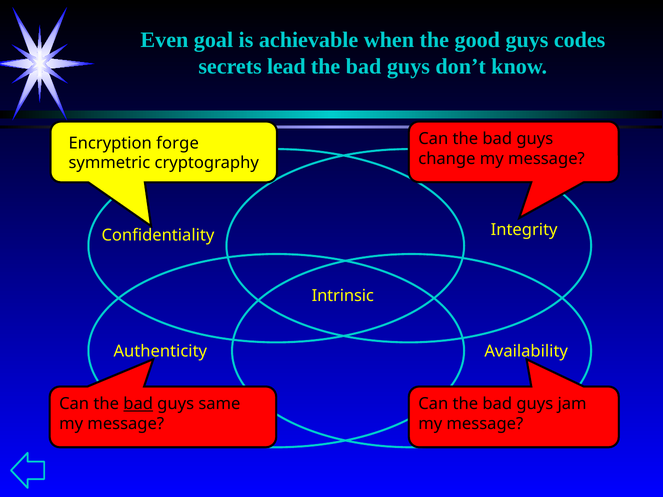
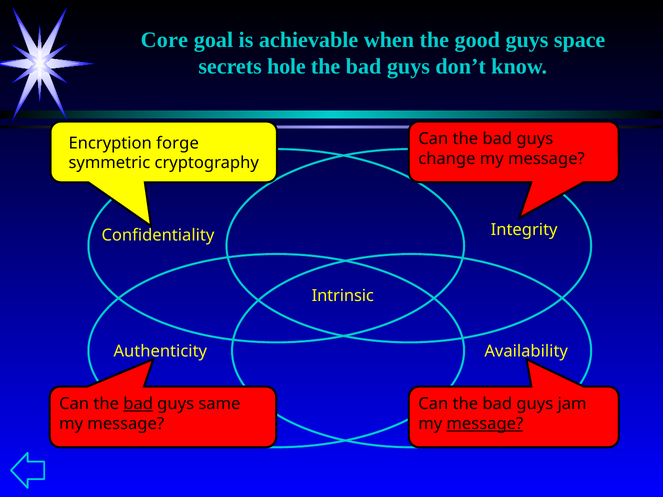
Even: Even -> Core
codes: codes -> space
lead: lead -> hole
message at (485, 424) underline: none -> present
